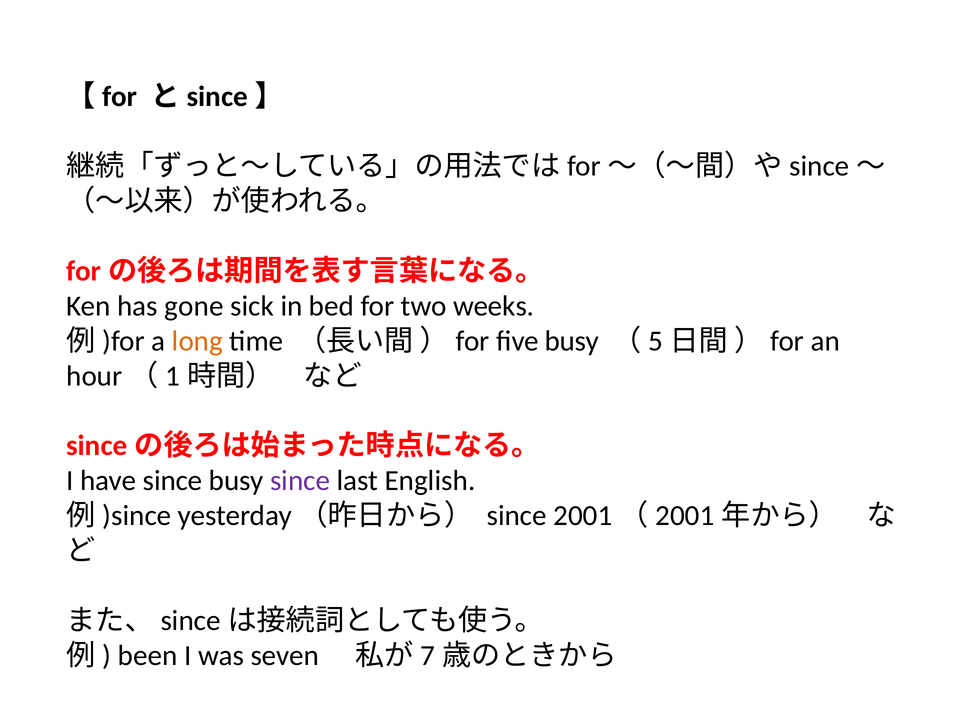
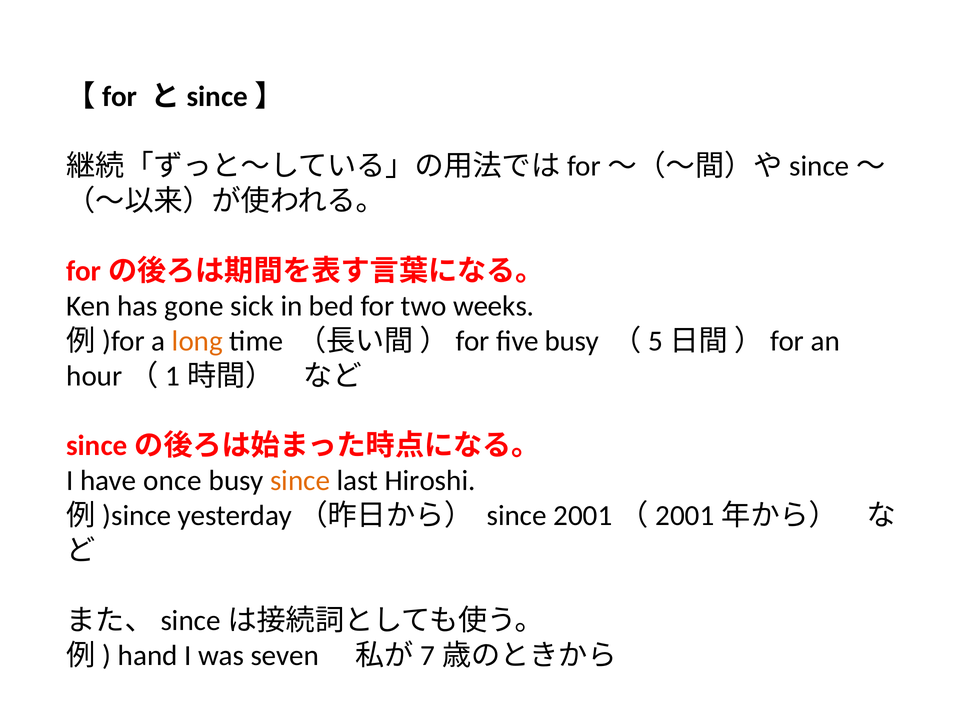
have since: since -> once
since at (300, 481) colour: purple -> orange
English: English -> Hiroshi
been: been -> hand
